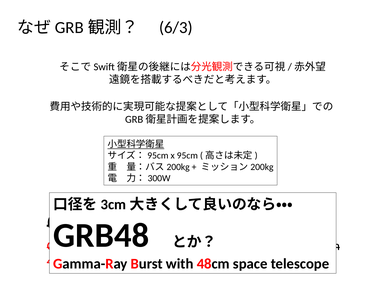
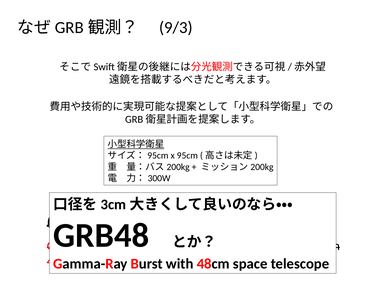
6/3: 6/3 -> 9/3
